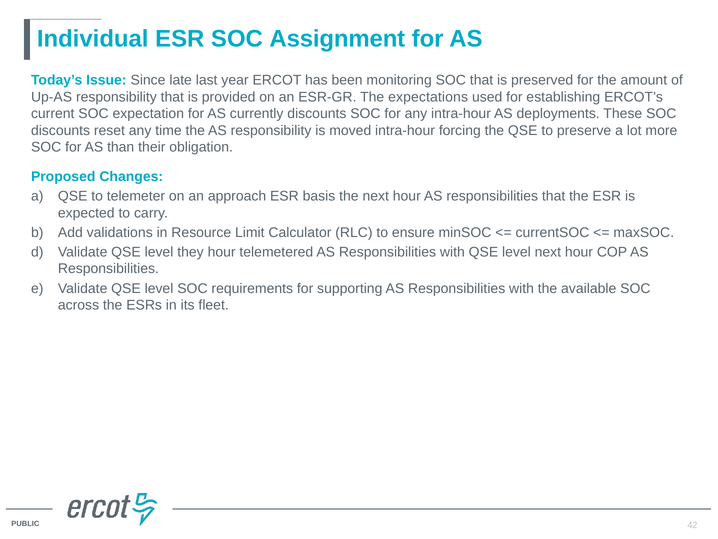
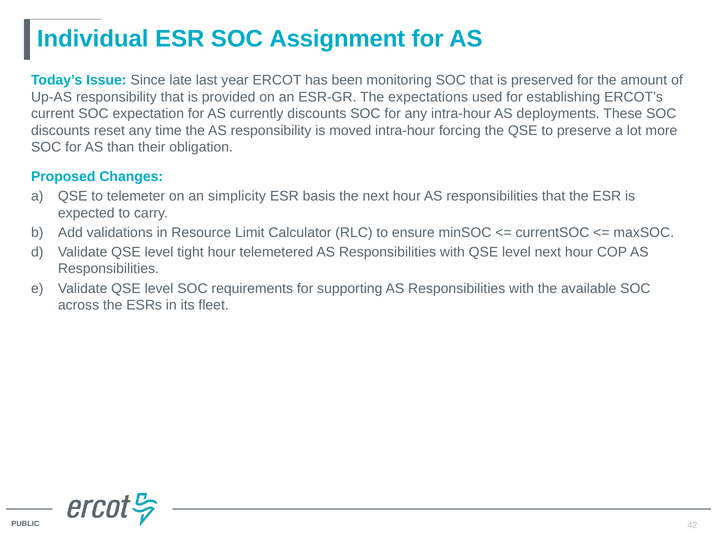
approach: approach -> simplicity
they: they -> tight
